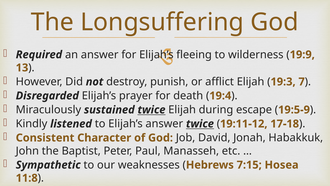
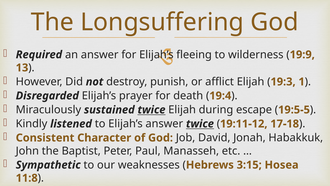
7: 7 -> 1
19:5-9: 19:5-9 -> 19:5-5
7:15: 7:15 -> 3:15
